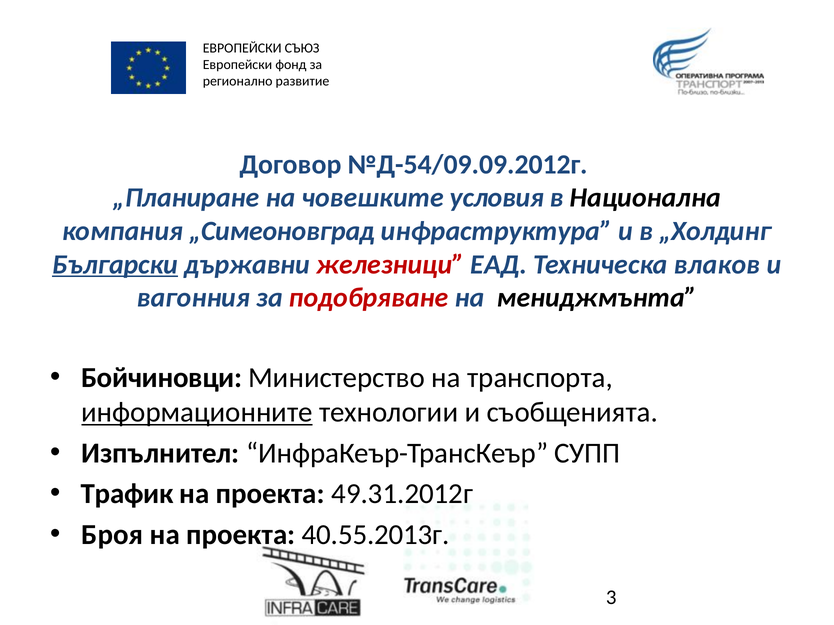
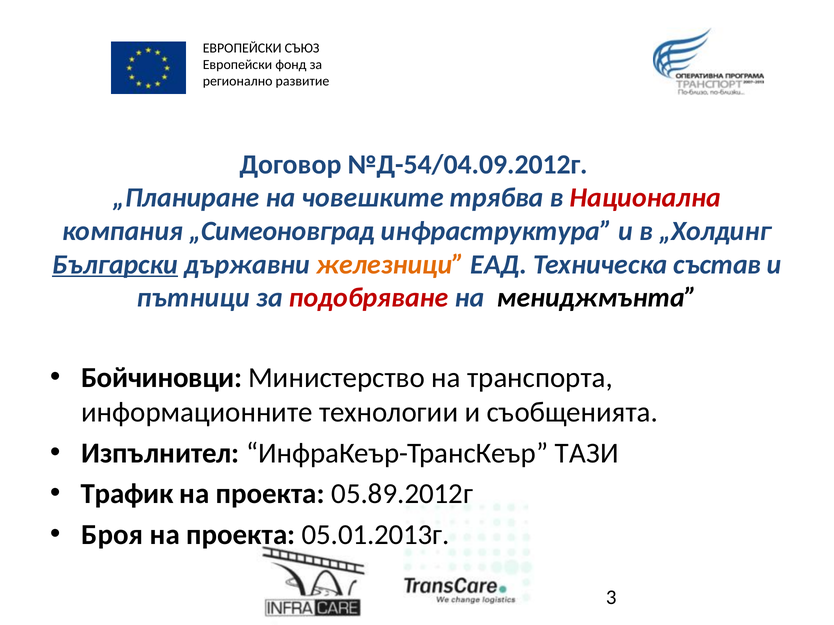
№Д-54/09.09.2012г: №Д-54/09.09.2012г -> №Д-54/04.09.2012г
условия: условия -> трябва
Национална colour: black -> red
железници colour: red -> orange
влаков: влаков -> състав
вагонния: вагонния -> пътници
информационните underline: present -> none
СУПП: СУПП -> ТАЗИ
49.31.2012г: 49.31.2012г -> 05.89.2012г
40.55.2013г: 40.55.2013г -> 05.01.2013г
